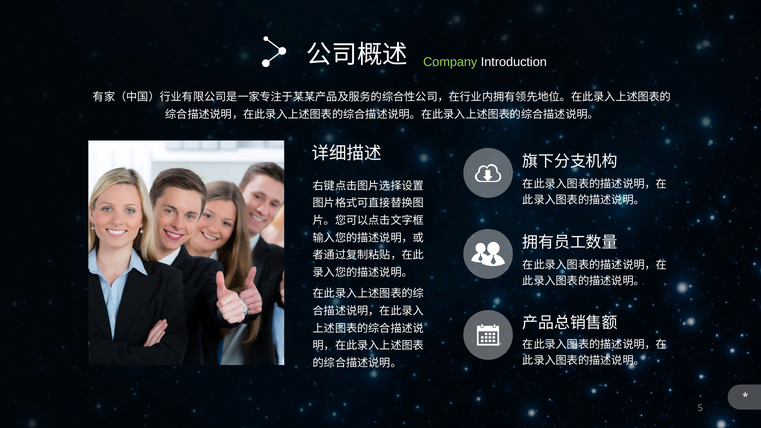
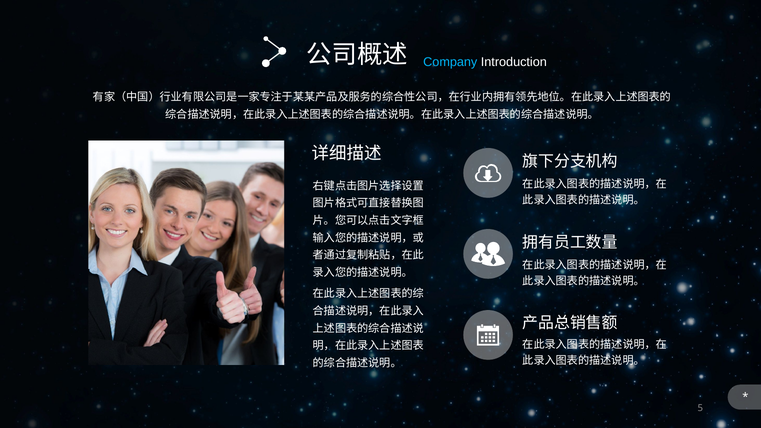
Company colour: light green -> light blue
